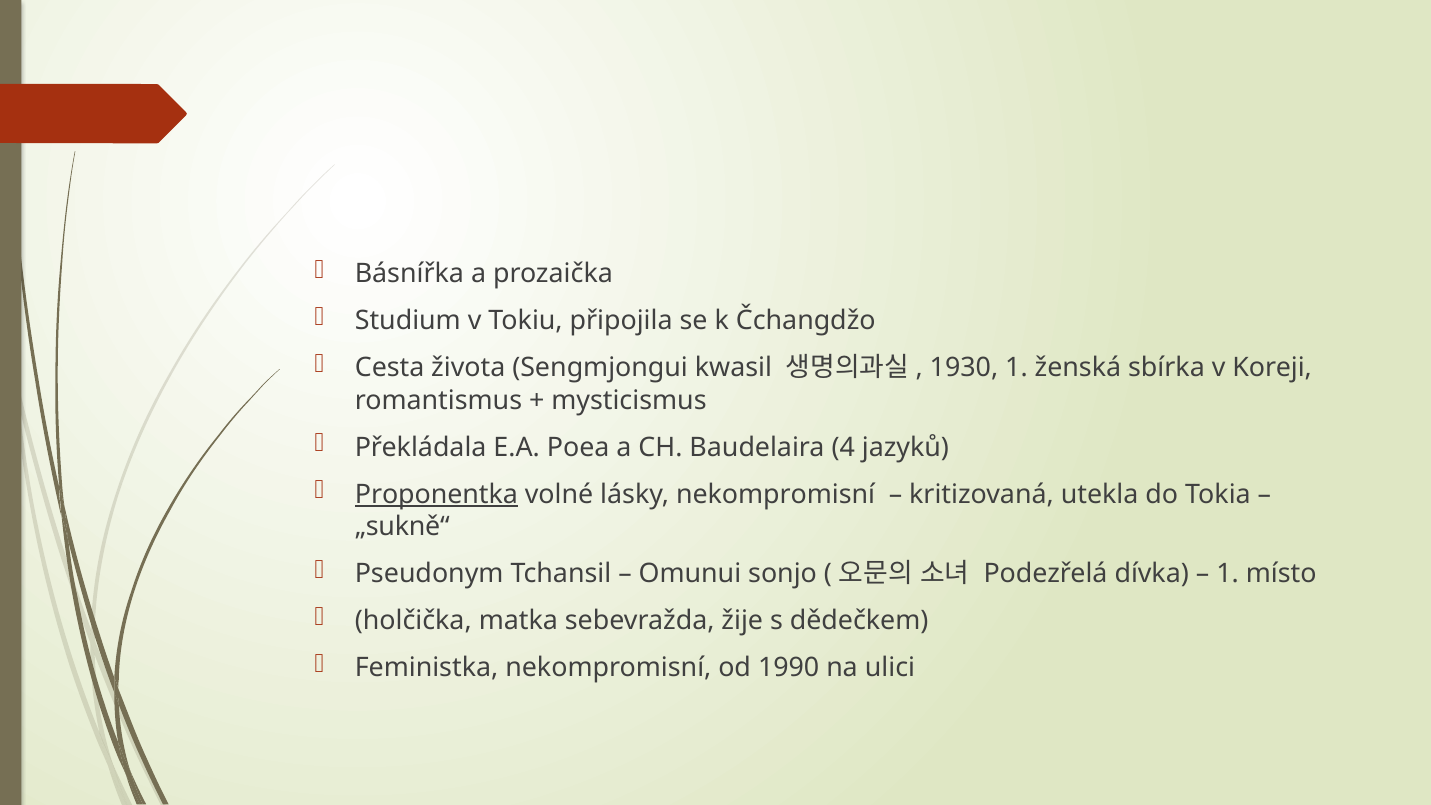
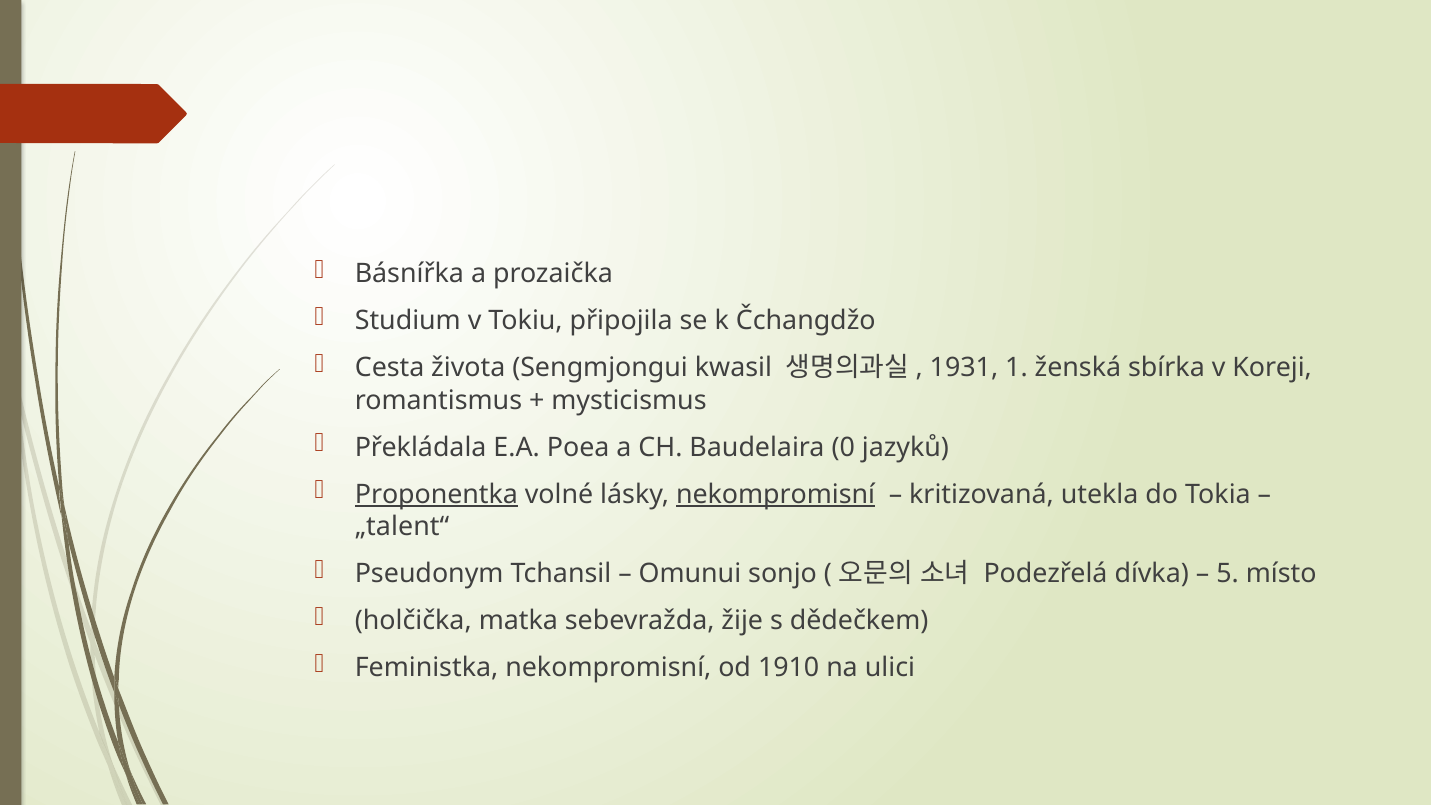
1930: 1930 -> 1931
4: 4 -> 0
nekompromisní at (776, 494) underline: none -> present
„sukně“: „sukně“ -> „talent“
1 at (1228, 574): 1 -> 5
1990: 1990 -> 1910
